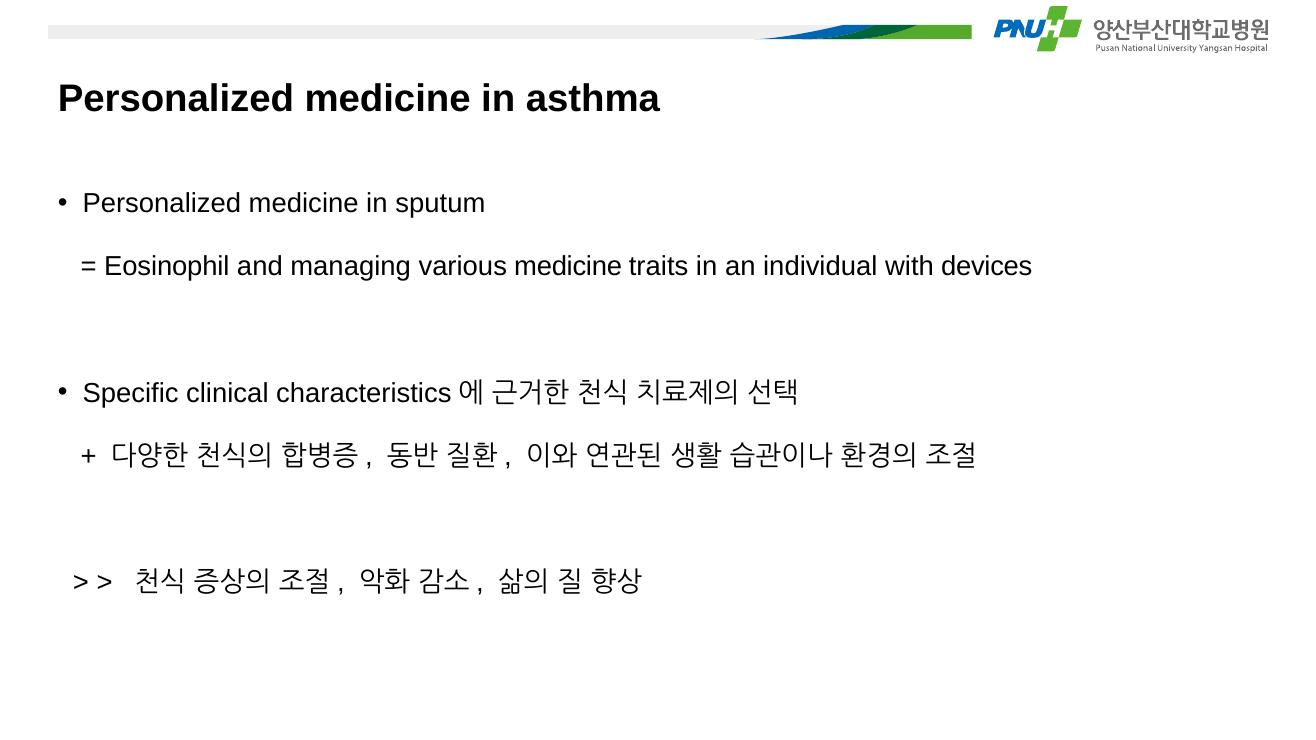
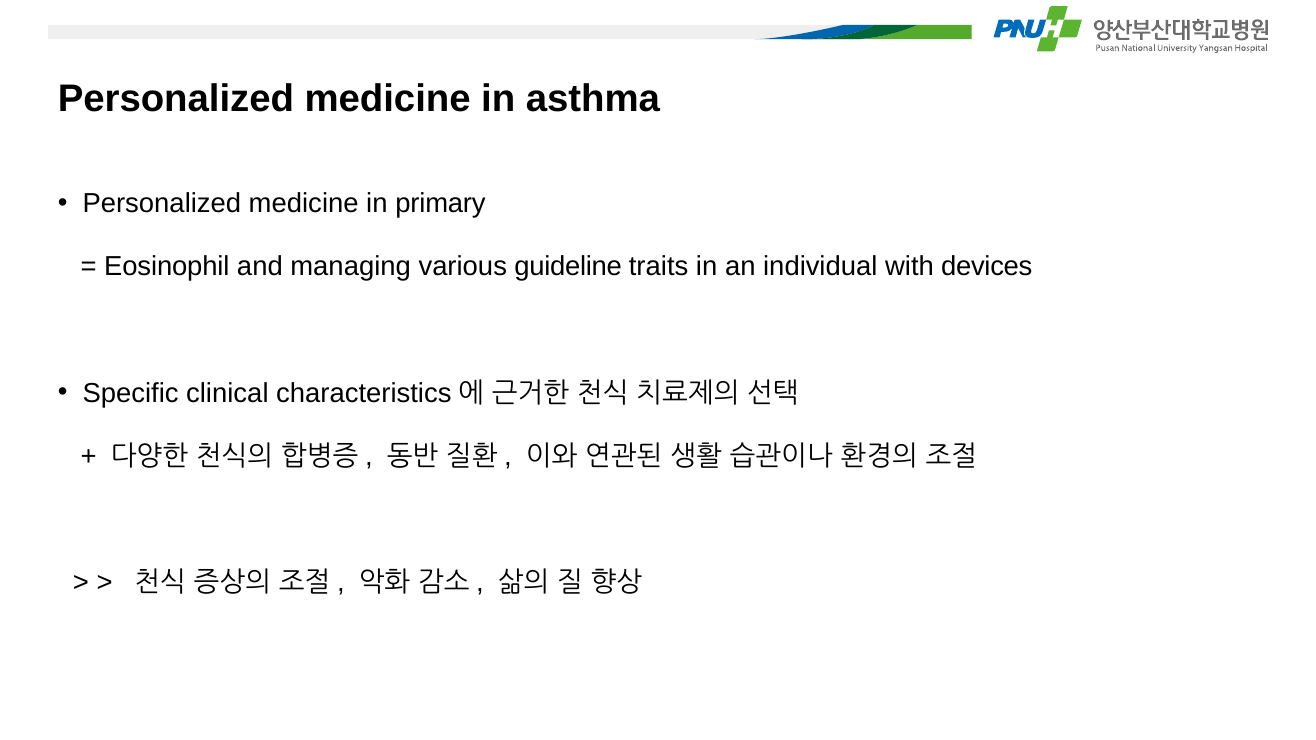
sputum: sputum -> primary
various medicine: medicine -> guideline
